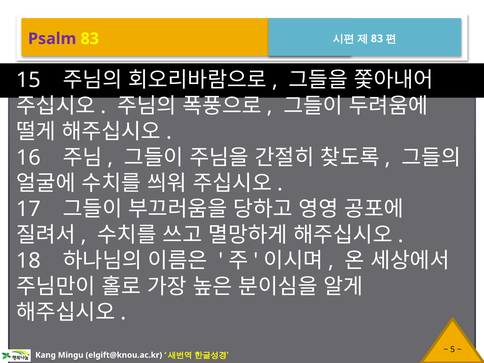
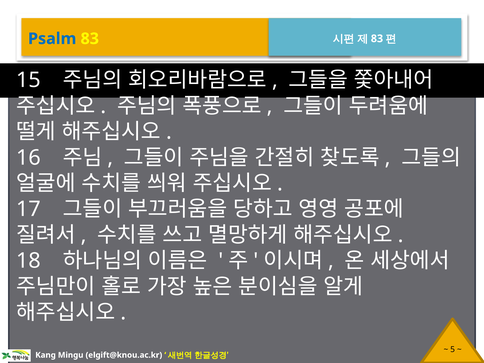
Psalm colour: purple -> blue
